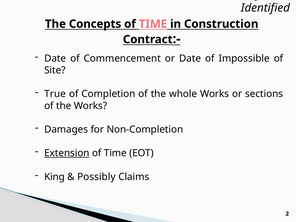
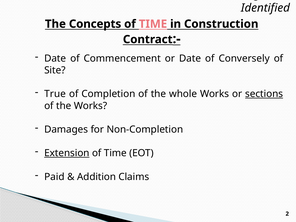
Impossible: Impossible -> Conversely
sections underline: none -> present
King: King -> Paid
Possibly: Possibly -> Addition
